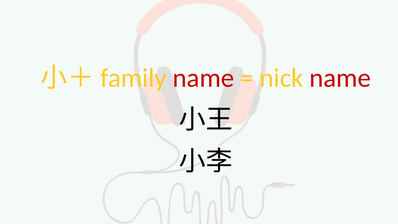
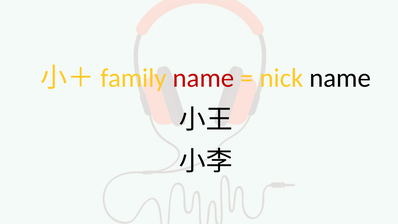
name at (340, 78) colour: red -> black
